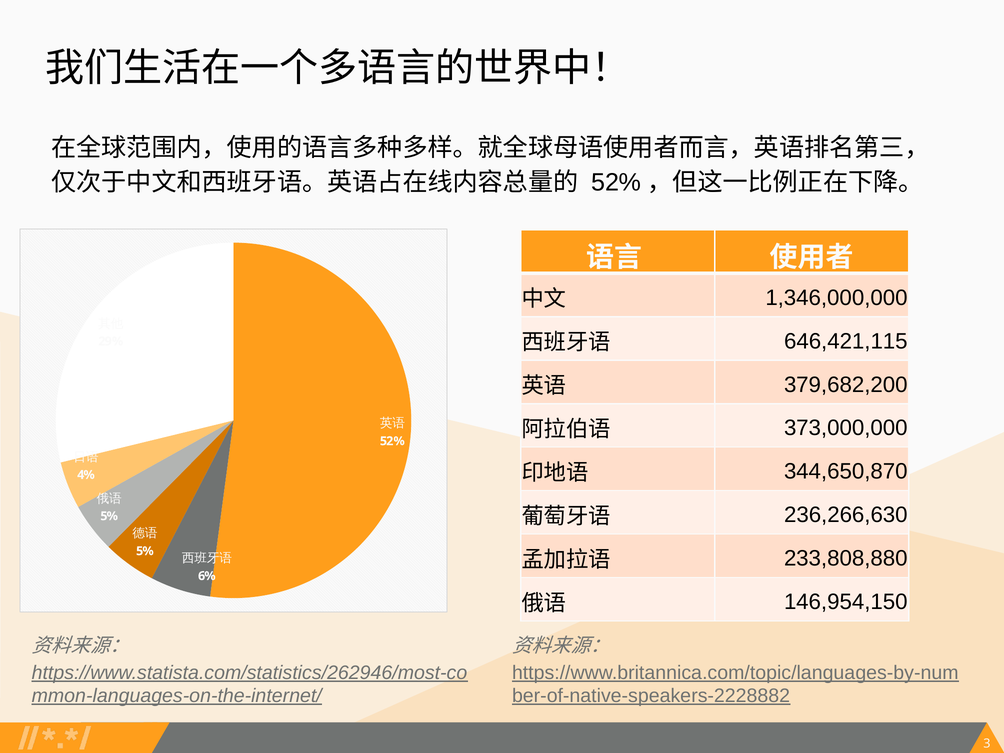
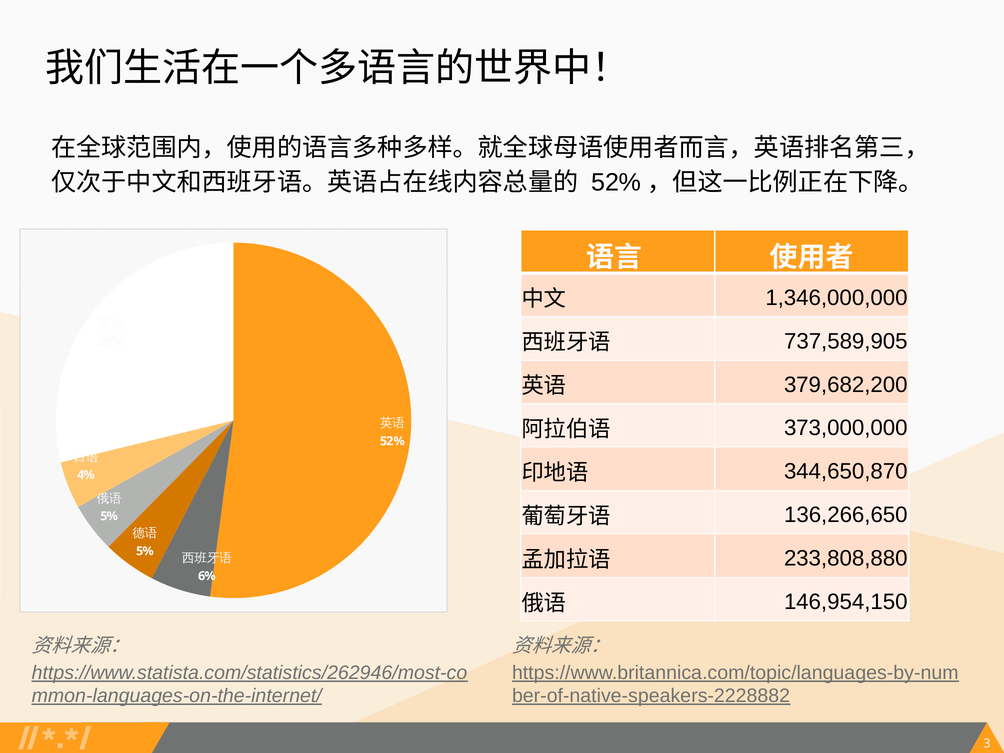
646,421,115: 646,421,115 -> 737,589,905
236,266,630: 236,266,630 -> 136,266,650
